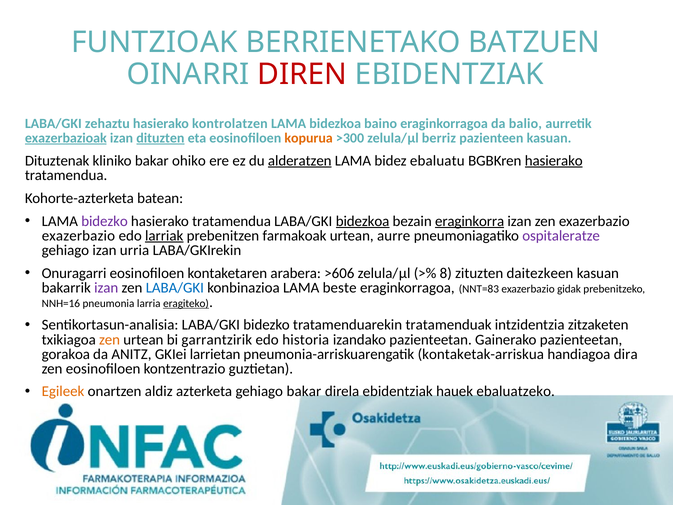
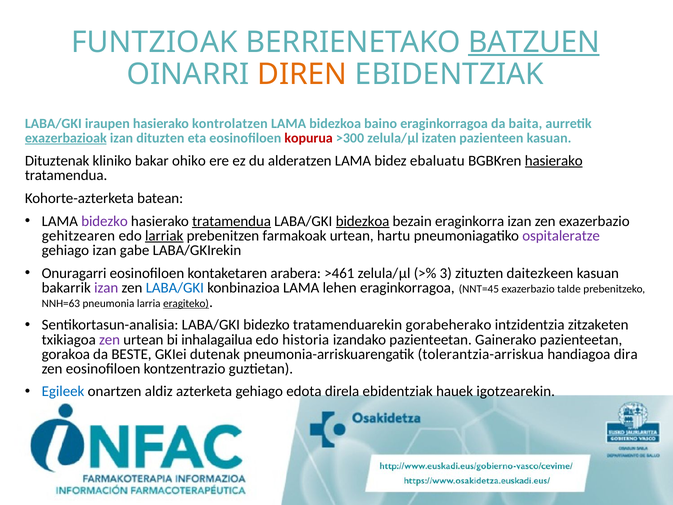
BATZUEN underline: none -> present
DIREN colour: red -> orange
zehaztu: zehaztu -> iraupen
balio: balio -> baita
dituzten underline: present -> none
kopurua colour: orange -> red
berriz: berriz -> izaten
alderatzen underline: present -> none
tratamendua at (232, 221) underline: none -> present
eraginkorra underline: present -> none
exazerbazio at (78, 235): exazerbazio -> gehitzearen
aurre: aurre -> hartu
urria: urria -> gabe
>606: >606 -> >461
8: 8 -> 3
beste: beste -> lehen
NNT=83: NNT=83 -> NNT=45
gidak: gidak -> talde
NNH=16: NNH=16 -> NNH=63
tratamenduak: tratamenduak -> gorabeherako
zen at (110, 339) colour: orange -> purple
garrantzirik: garrantzirik -> inhalagailua
ANITZ: ANITZ -> BESTE
larrietan: larrietan -> dutenak
kontaketak-arriskua: kontaketak-arriskua -> tolerantzia-arriskua
Egileek colour: orange -> blue
gehiago bakar: bakar -> edota
ebaluatzeko: ebaluatzeko -> igotzearekin
